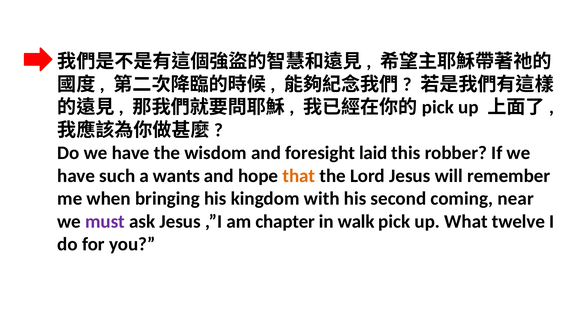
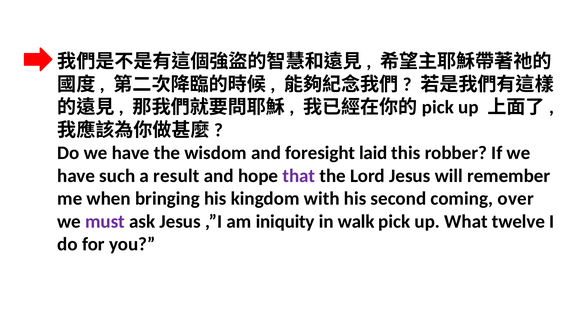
wants: wants -> result
that colour: orange -> purple
near: near -> over
chapter: chapter -> iniquity
